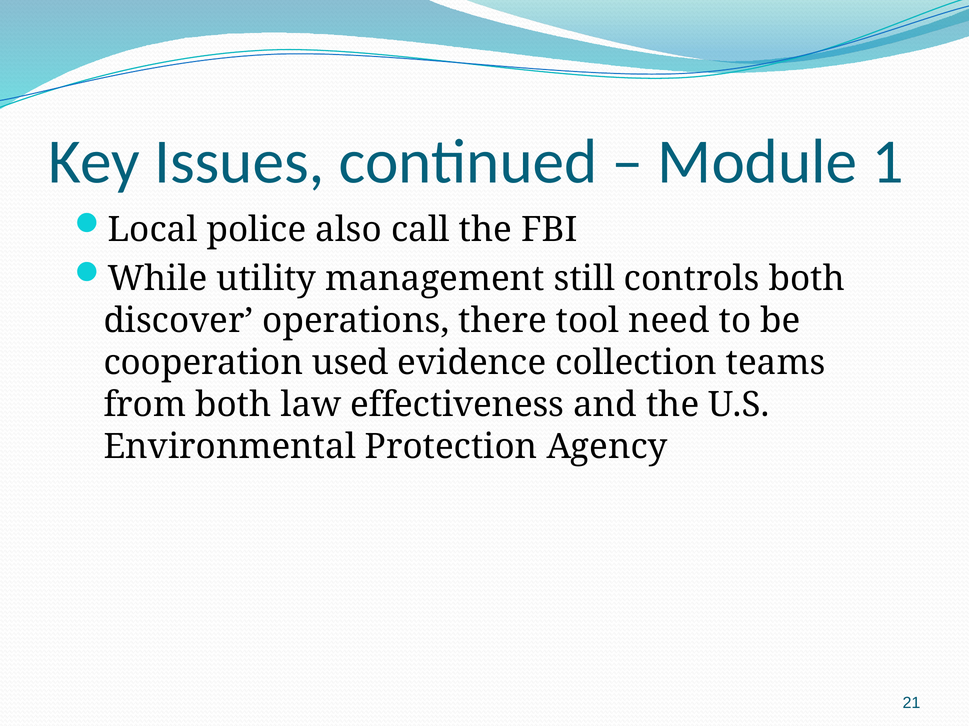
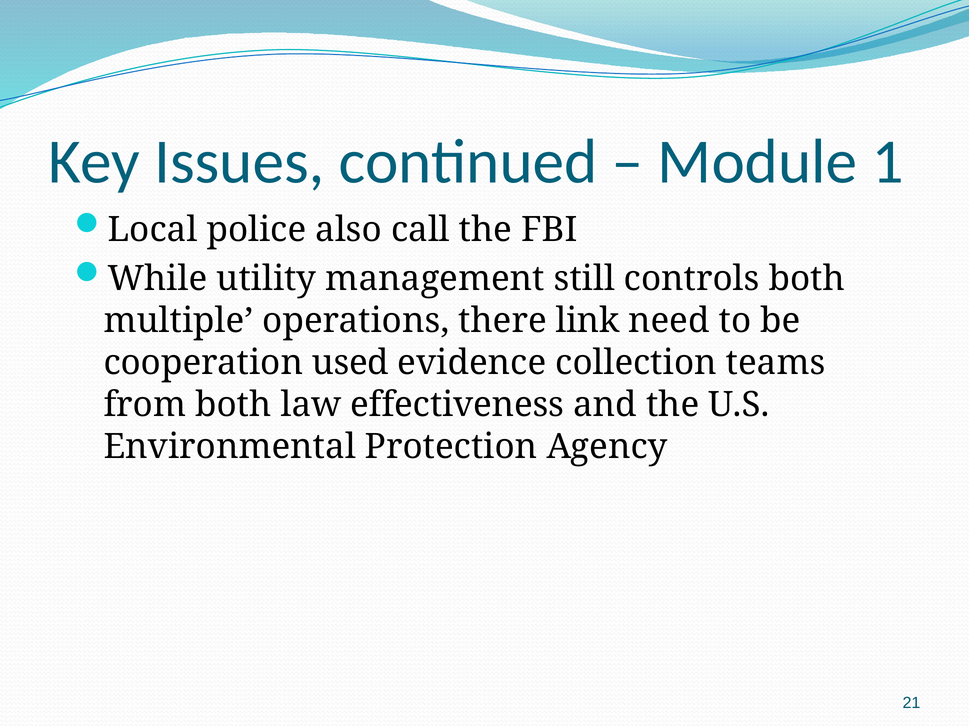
discover: discover -> multiple
tool: tool -> link
